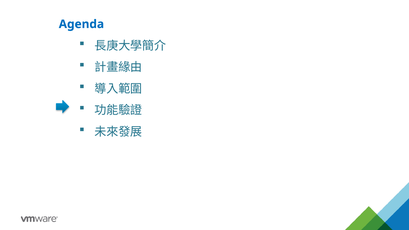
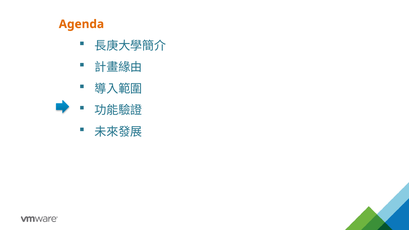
Agenda colour: blue -> orange
